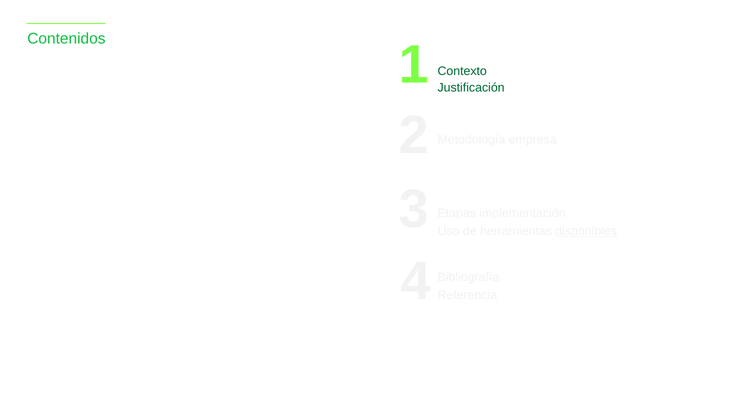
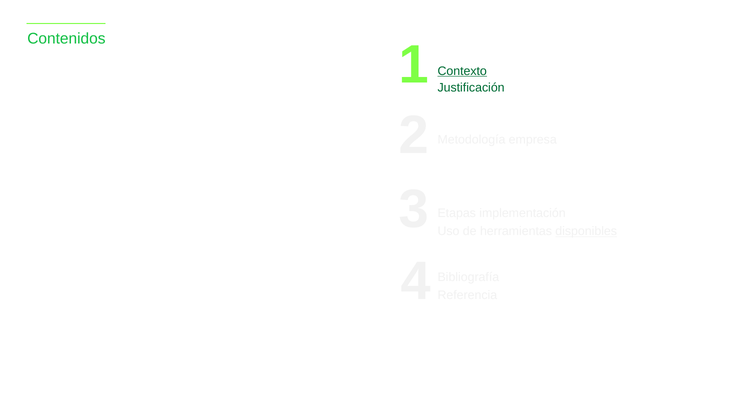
Contexto underline: none -> present
